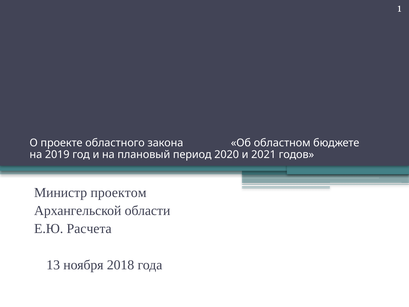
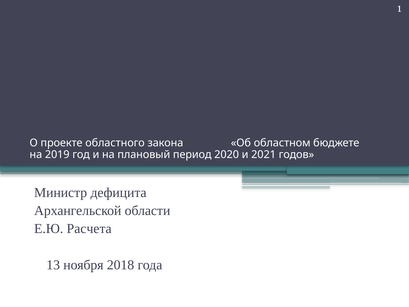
проектом: проектом -> дефицита
